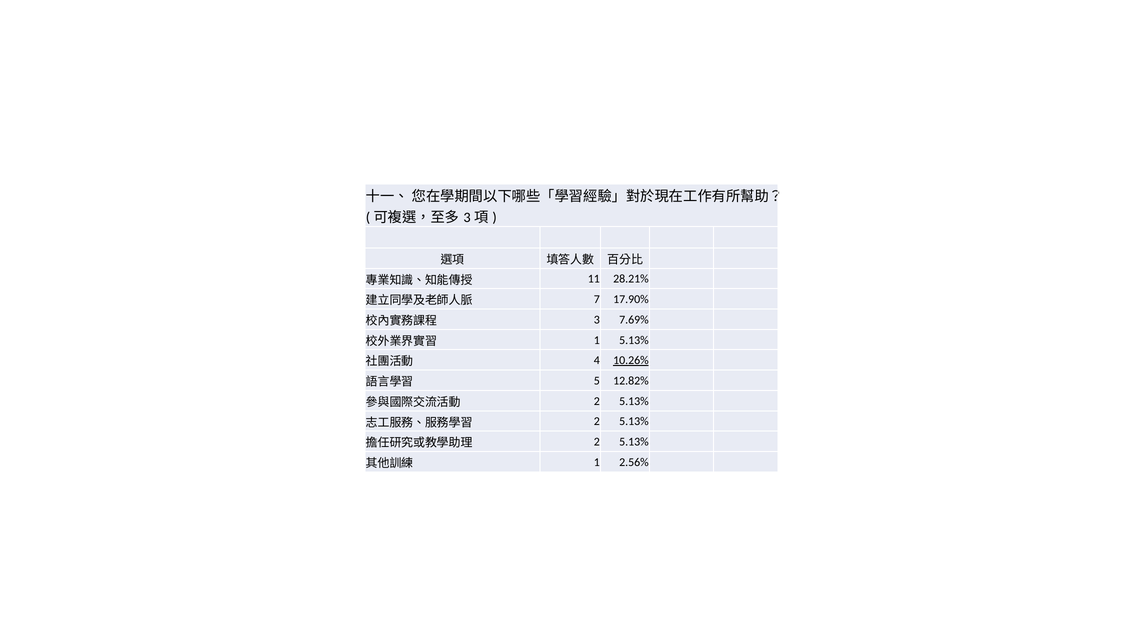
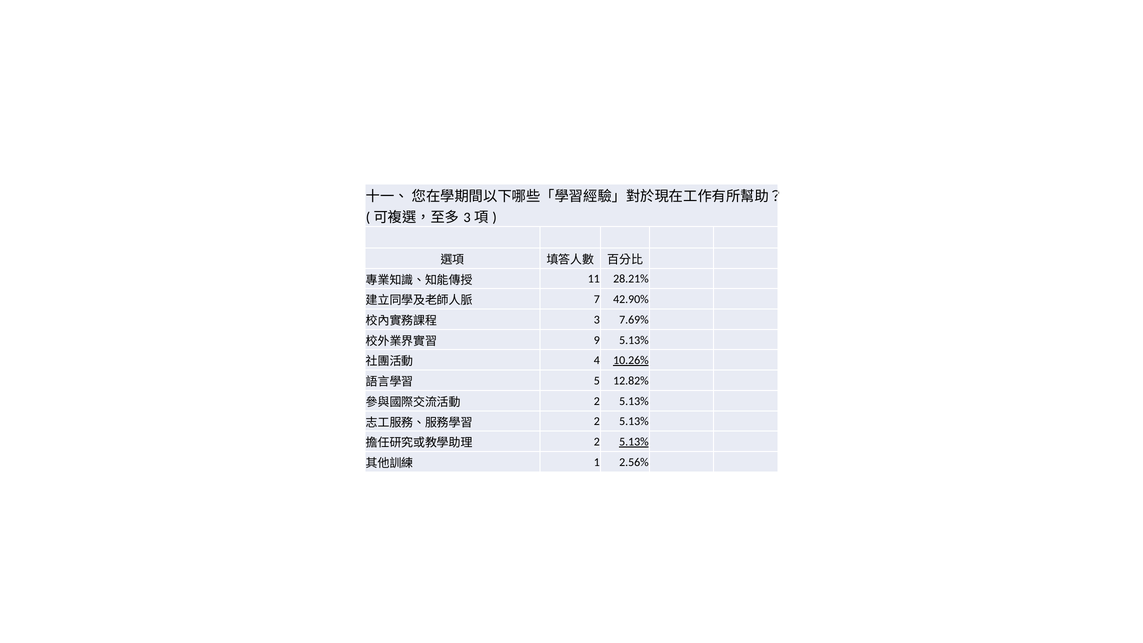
17.90%: 17.90% -> 42.90%
1 at (597, 340): 1 -> 9
5.13% at (634, 442) underline: none -> present
